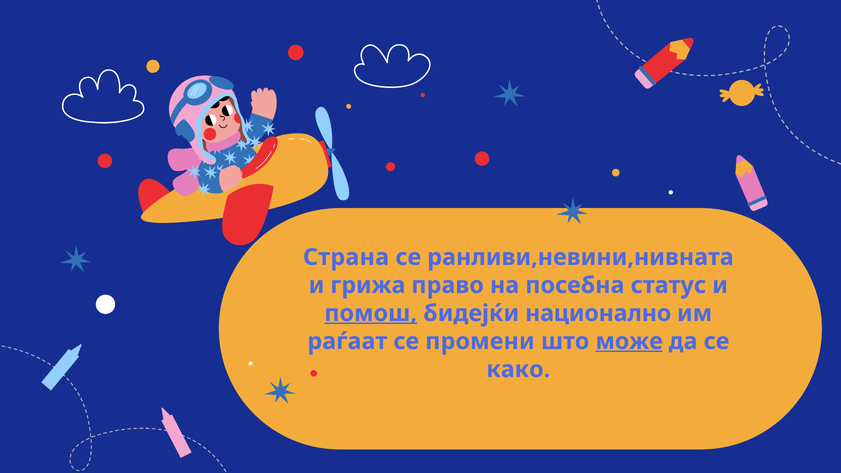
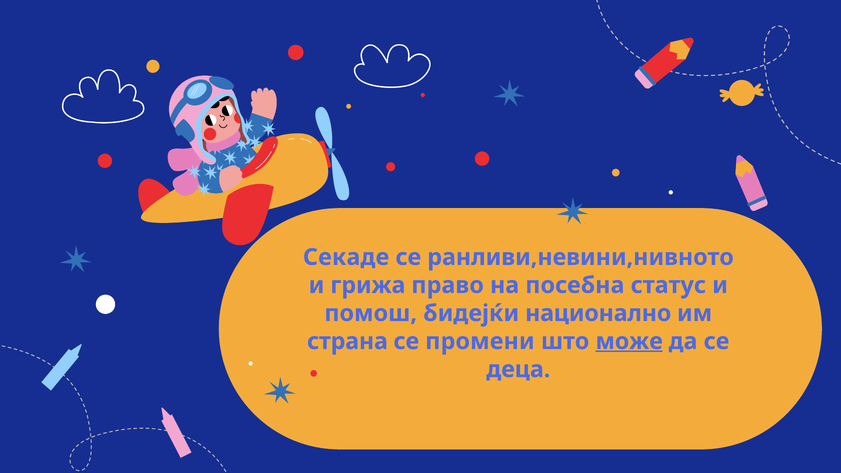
Страна: Страна -> Секаде
ранливи,невини,нивната: ранливи,невини,нивната -> ранливи,невини,нивното
помош underline: present -> none
раѓаат: раѓаат -> страна
како: како -> деца
